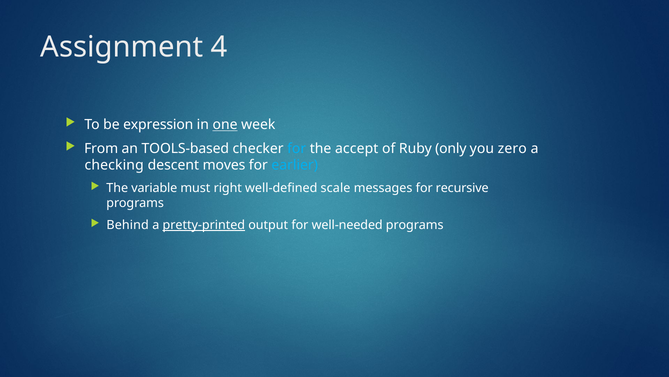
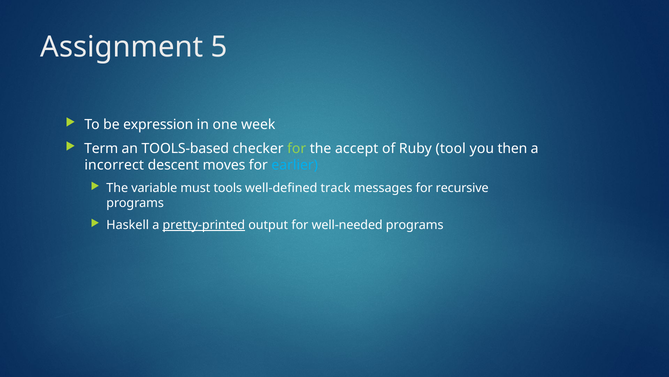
4: 4 -> 5
one underline: present -> none
From: From -> Term
for at (297, 148) colour: light blue -> light green
only: only -> tool
zero: zero -> then
checking: checking -> incorrect
right: right -> tools
scale: scale -> track
Behind: Behind -> Haskell
